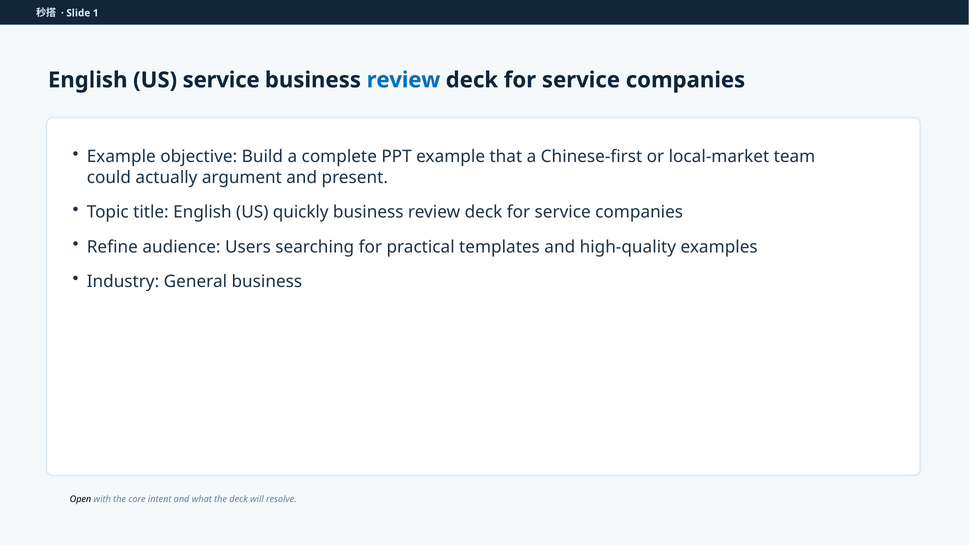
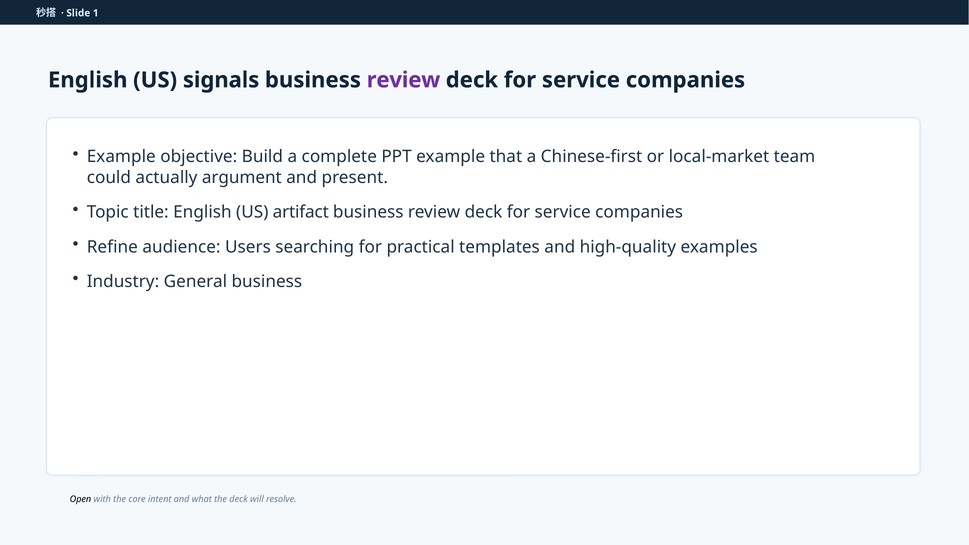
US service: service -> signals
review at (403, 80) colour: blue -> purple
quickly: quickly -> artifact
